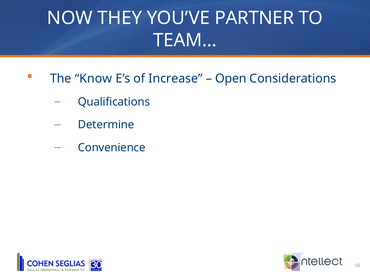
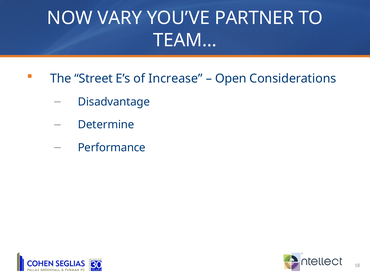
THEY: THEY -> VARY
Know: Know -> Street
Qualifications: Qualifications -> Disadvantage
Convenience: Convenience -> Performance
